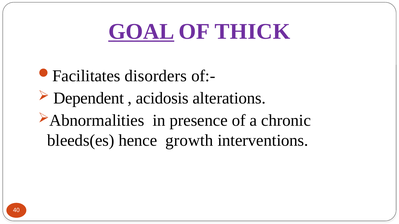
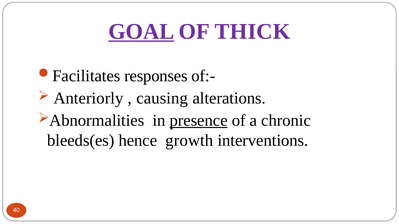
disorders: disorders -> responses
Dependent: Dependent -> Anteriorly
acidosis: acidosis -> causing
presence underline: none -> present
